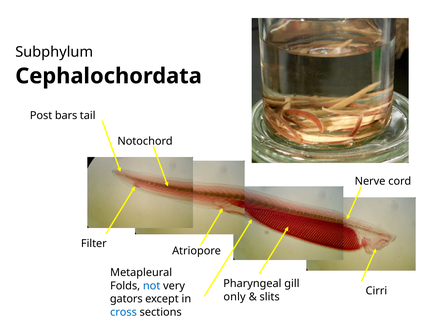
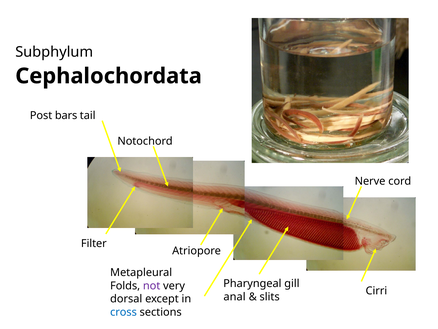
not colour: blue -> purple
only: only -> anal
gators: gators -> dorsal
